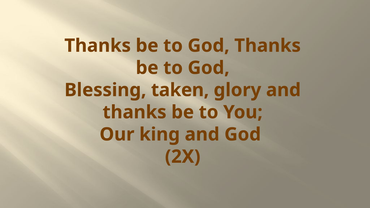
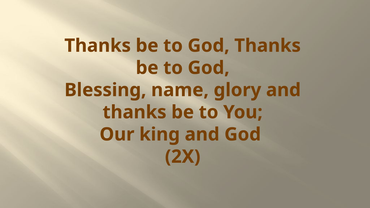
taken: taken -> name
